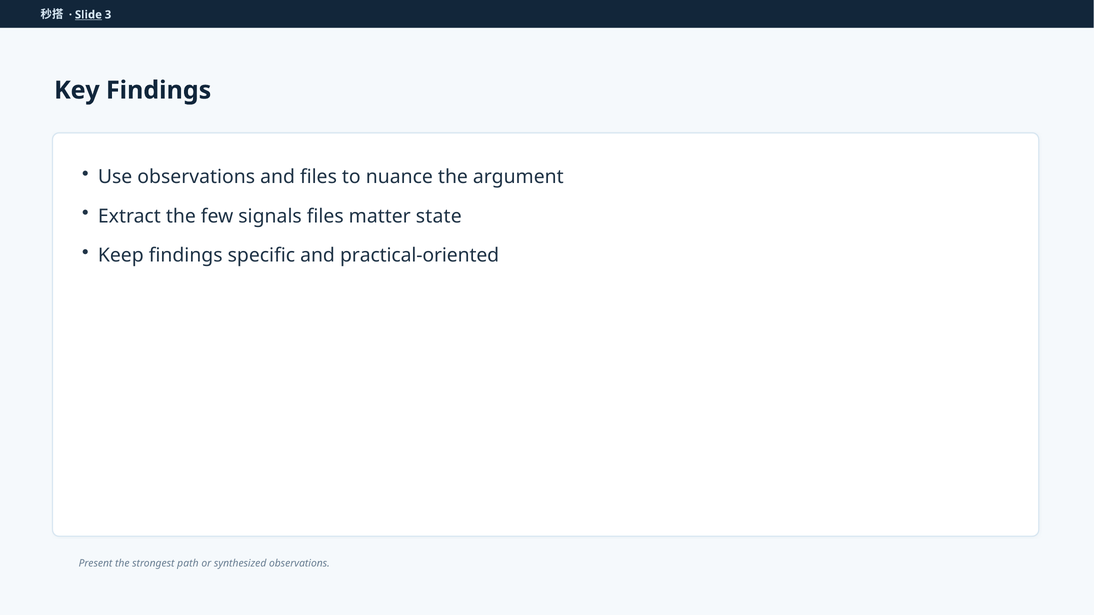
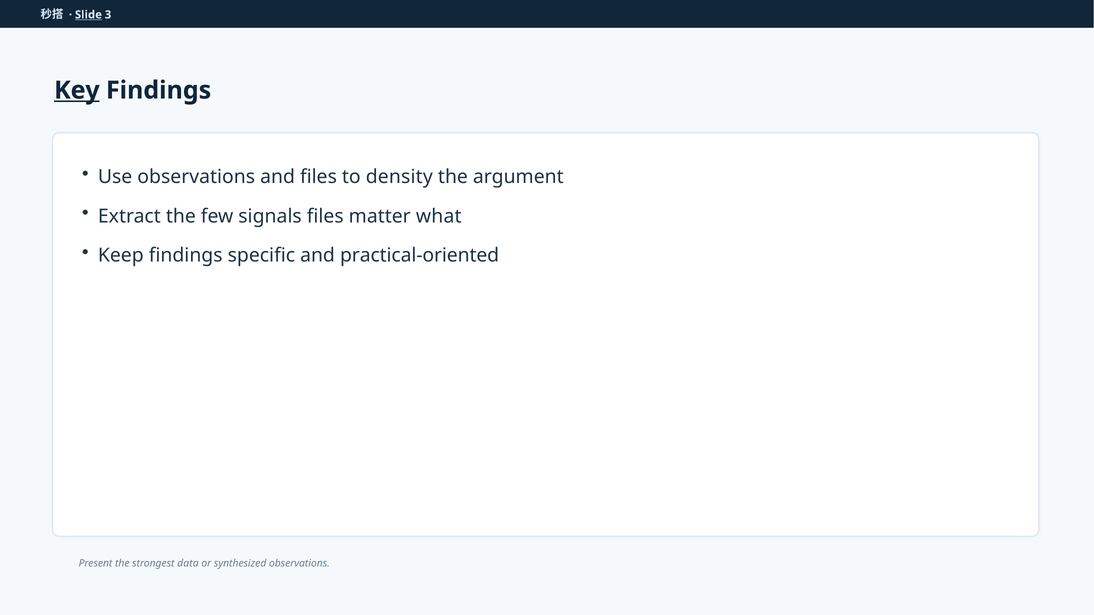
Key underline: none -> present
nuance: nuance -> density
state: state -> what
path: path -> data
